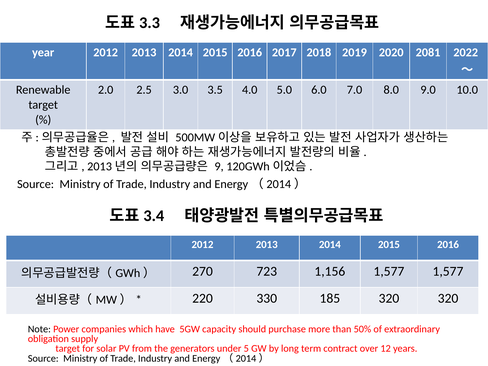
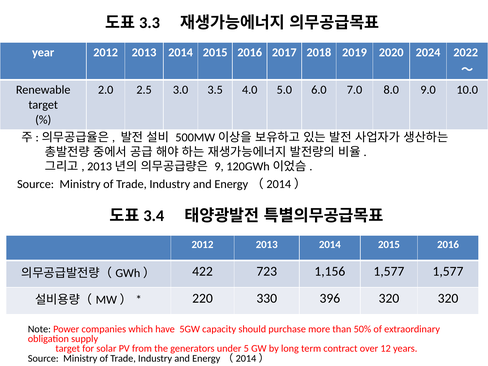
2081: 2081 -> 2024
270: 270 -> 422
185: 185 -> 396
